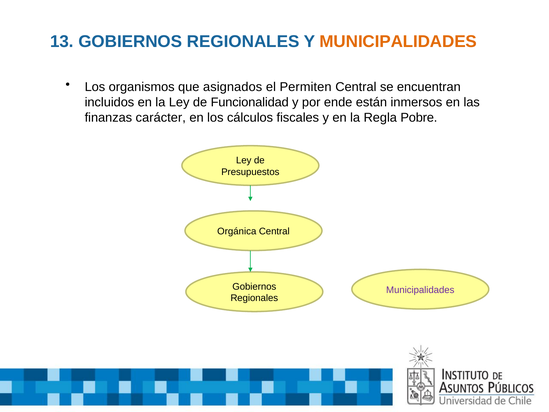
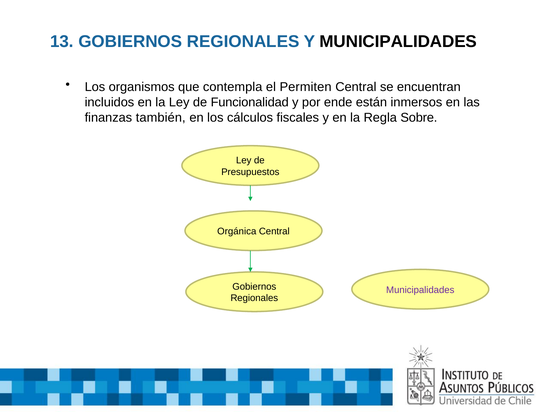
MUNICIPALIDADES at (398, 41) colour: orange -> black
asignados: asignados -> contempla
carácter: carácter -> también
Pobre: Pobre -> Sobre
